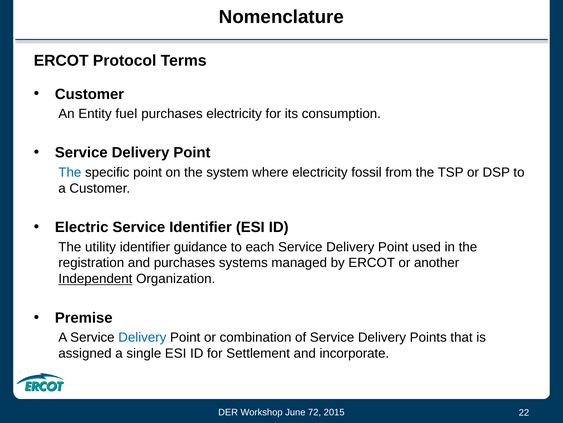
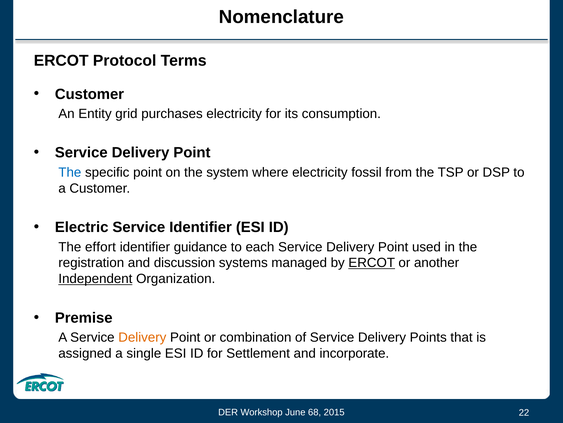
fuel: fuel -> grid
utility: utility -> effort
and purchases: purchases -> discussion
ERCOT at (372, 262) underline: none -> present
Delivery at (142, 337) colour: blue -> orange
72: 72 -> 68
